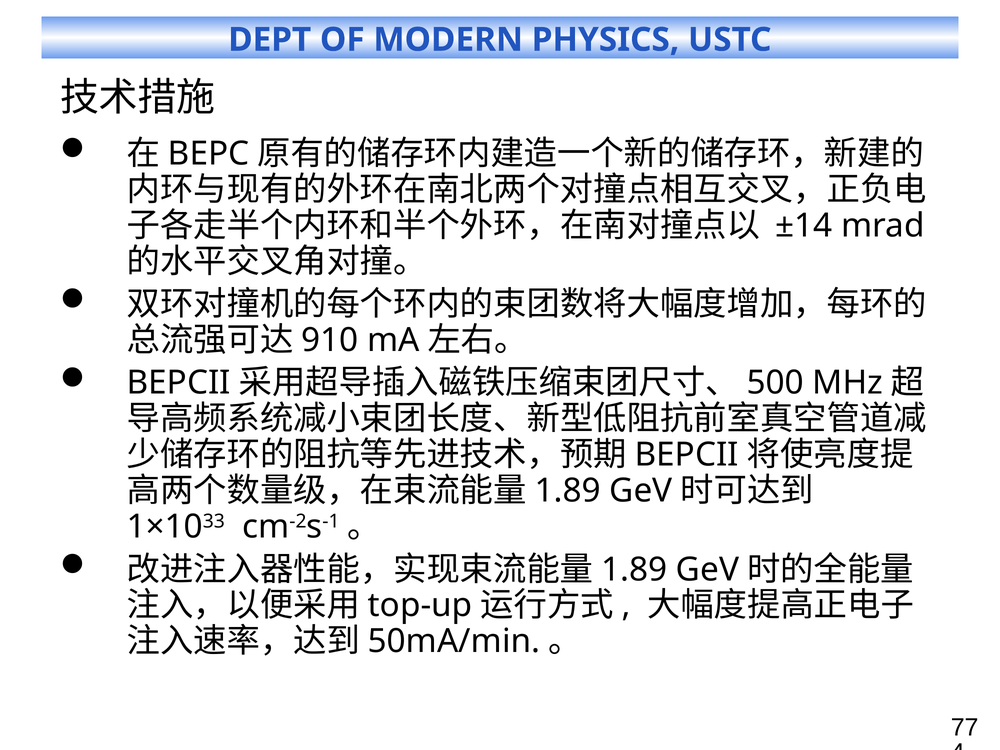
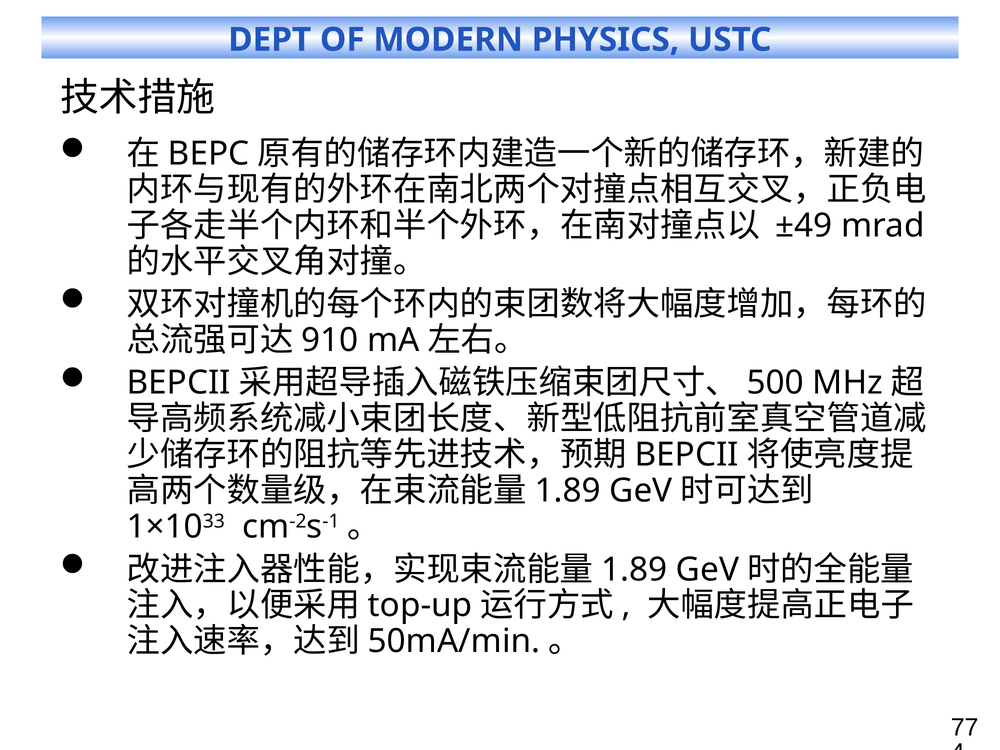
±14: ±14 -> ±49
